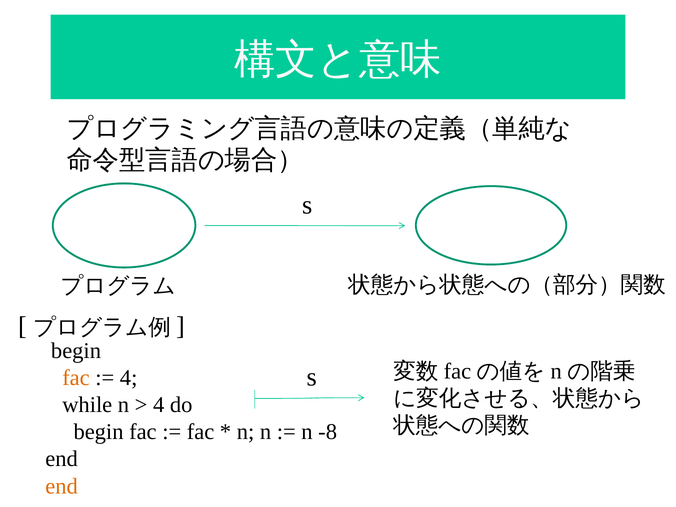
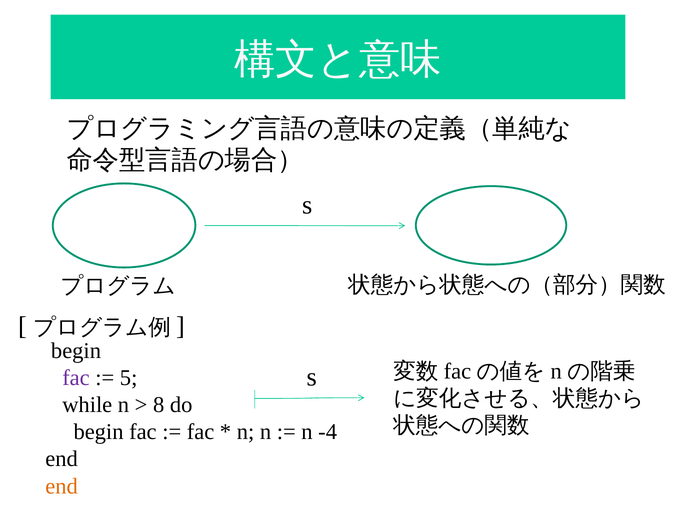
fac at (76, 378) colour: orange -> purple
4 at (129, 378): 4 -> 5
4 at (159, 405): 4 -> 8
-8: -8 -> -4
